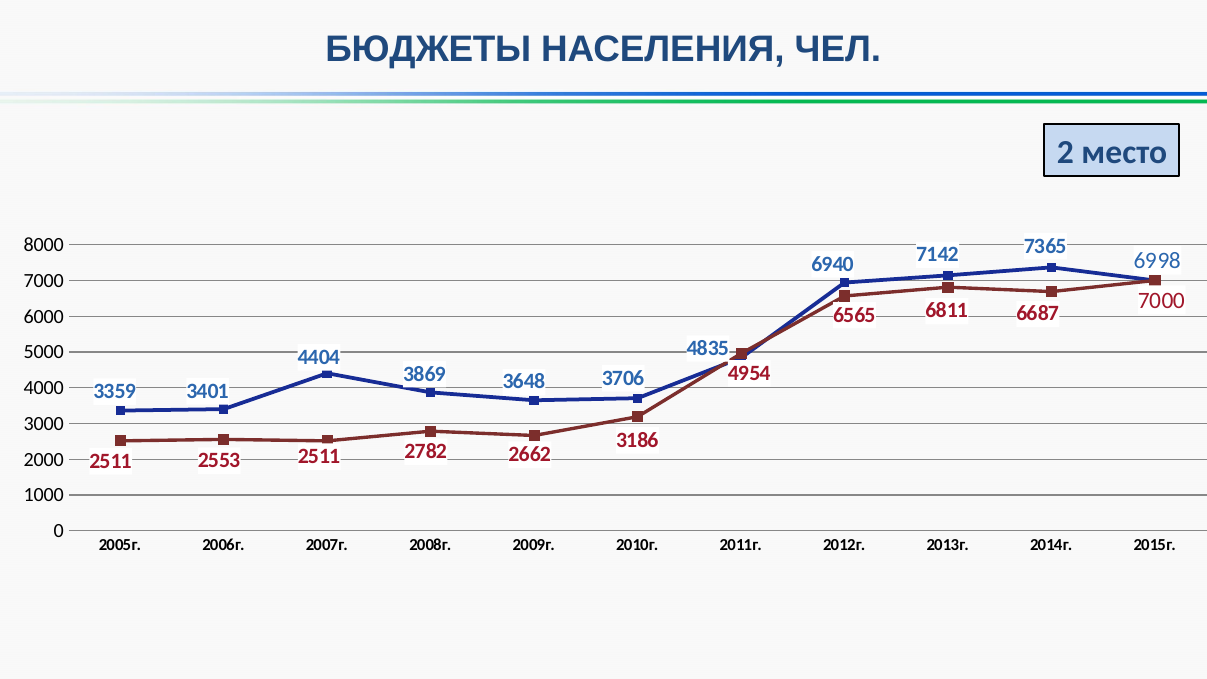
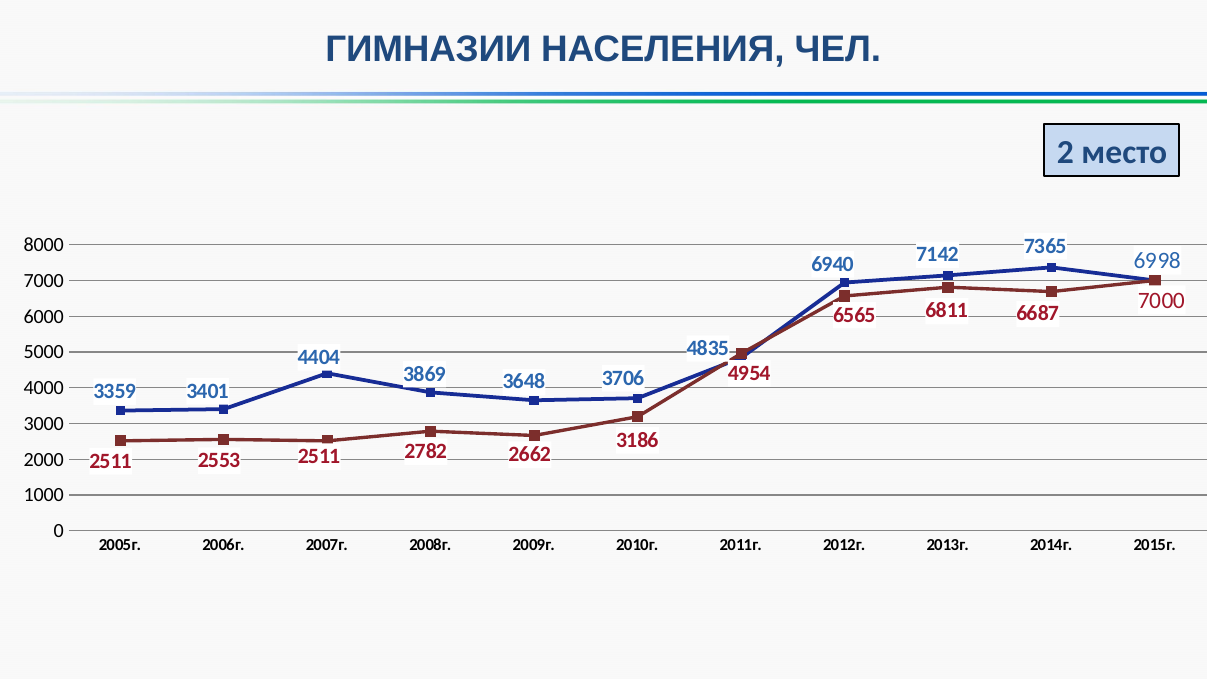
БЮДЖЕТЫ: БЮДЖЕТЫ -> ГИМНАЗИИ
